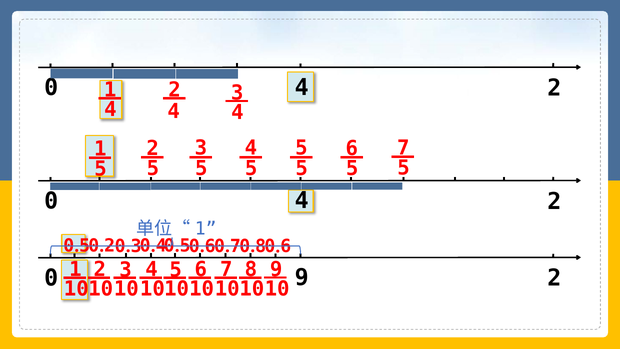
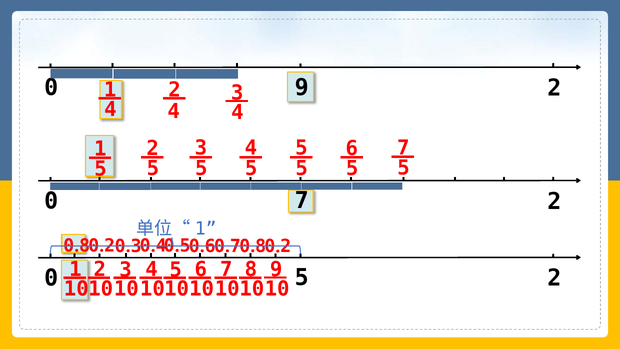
4 at (302, 87): 4 -> 9
4 at (302, 201): 4 -> 7
5 at (85, 246): 5 -> 8
6 at (286, 246): 6 -> 2
0 9: 9 -> 5
